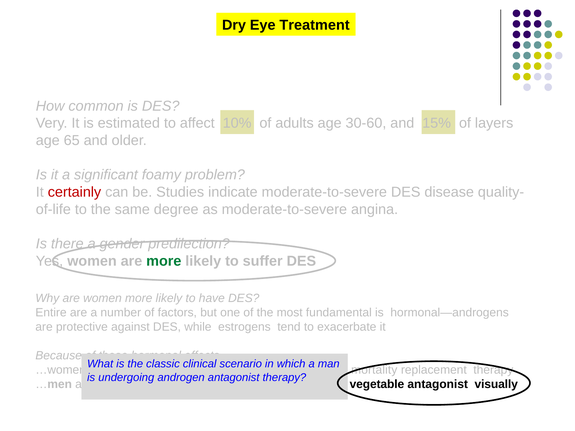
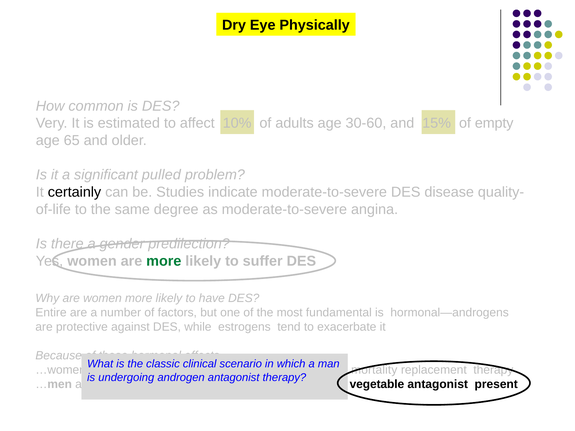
Treatment: Treatment -> Physically
layers: layers -> empty
foamy: foamy -> pulled
certainly colour: red -> black
visually: visually -> present
